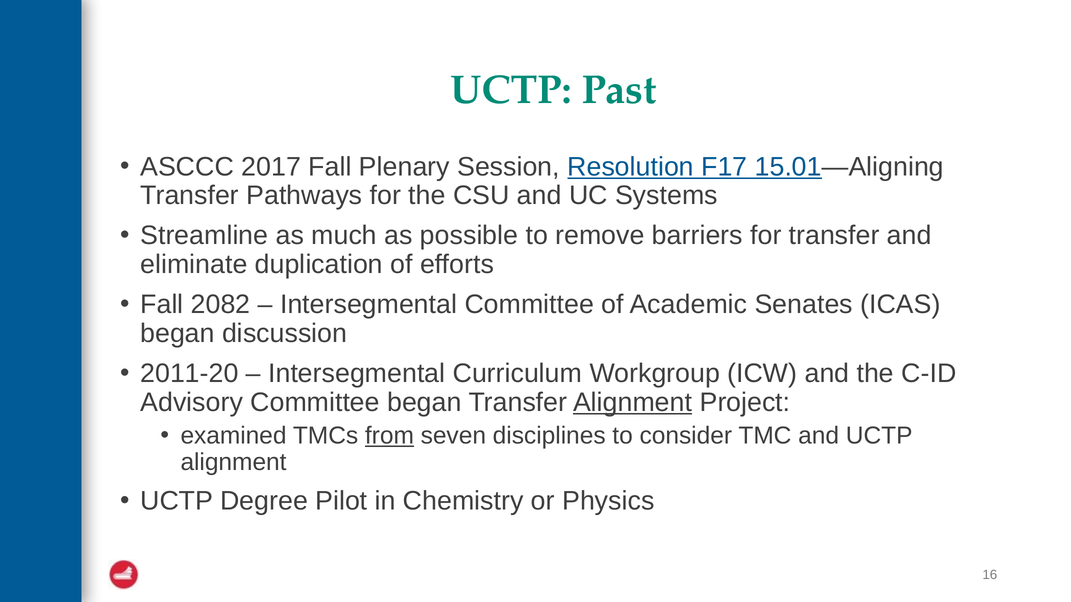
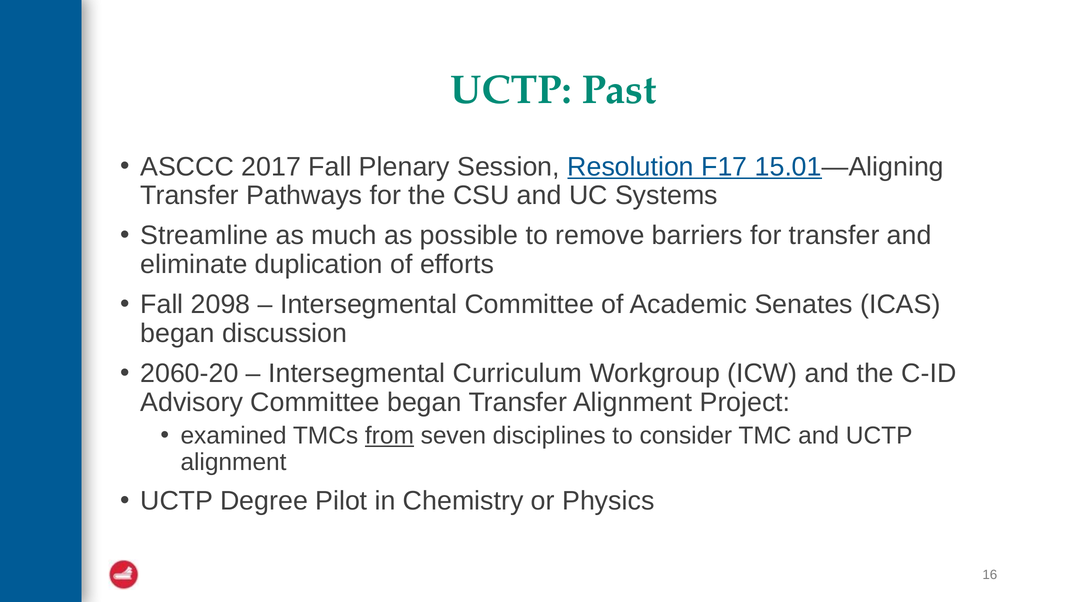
2082: 2082 -> 2098
2011-20: 2011-20 -> 2060-20
Alignment at (633, 403) underline: present -> none
